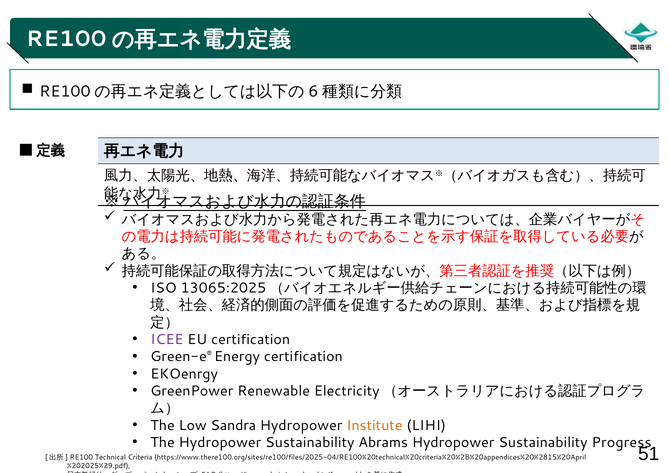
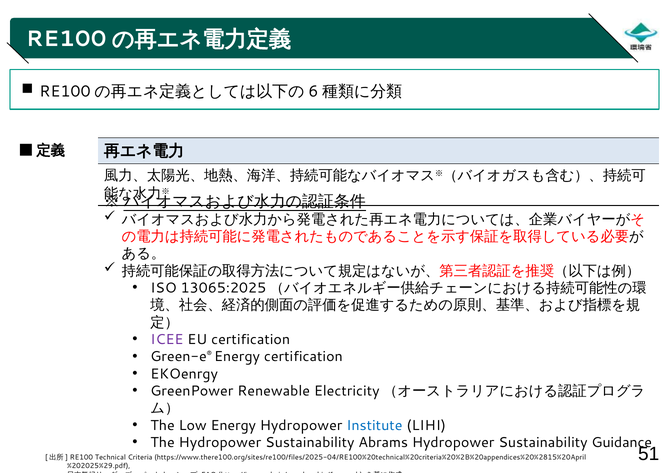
Low Sandra: Sandra -> Energy
Institute colour: orange -> blue
Progress: Progress -> Guidance
